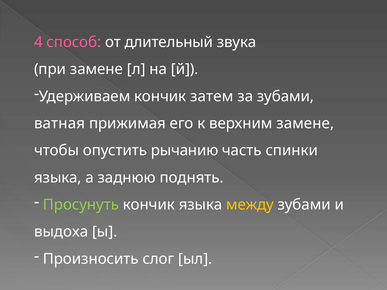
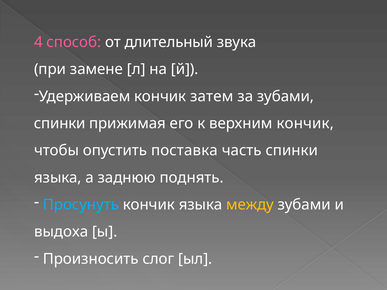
ватная at (60, 124): ватная -> спинки
верхним замене: замене -> кончик
рычанию: рычанию -> поставка
Просунуть colour: light green -> light blue
